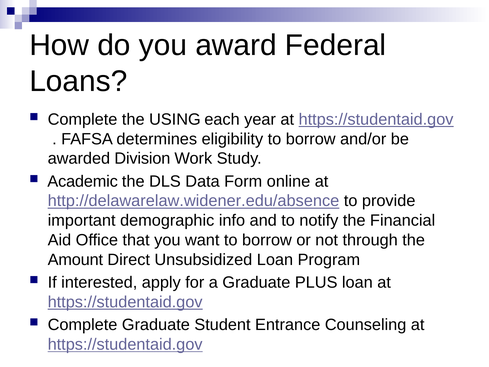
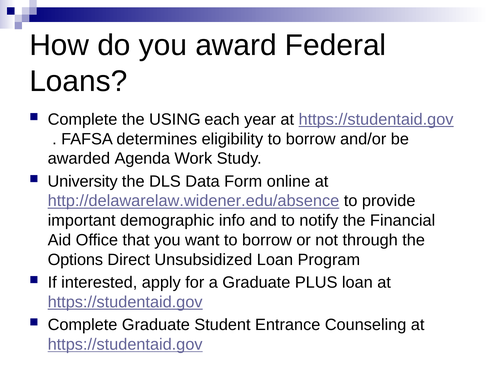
Division: Division -> Agenda
Academic: Academic -> University
Amount: Amount -> Options
